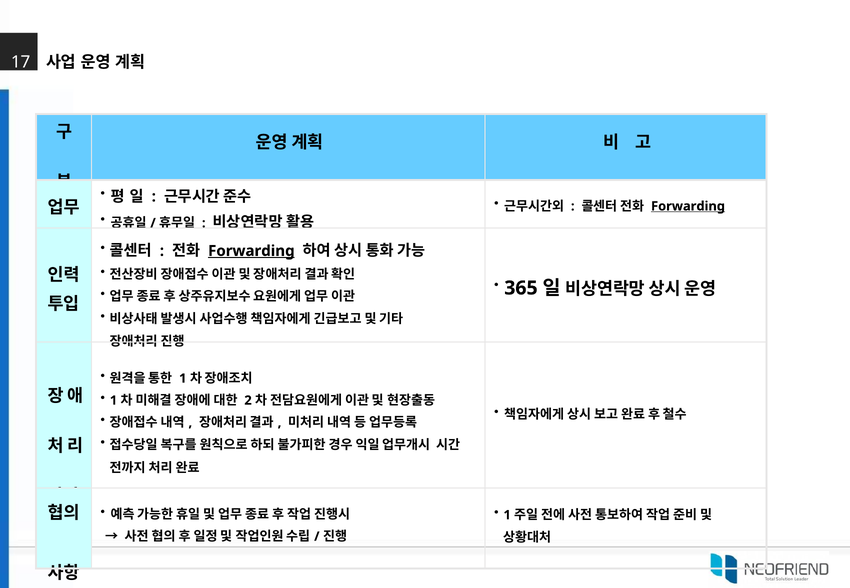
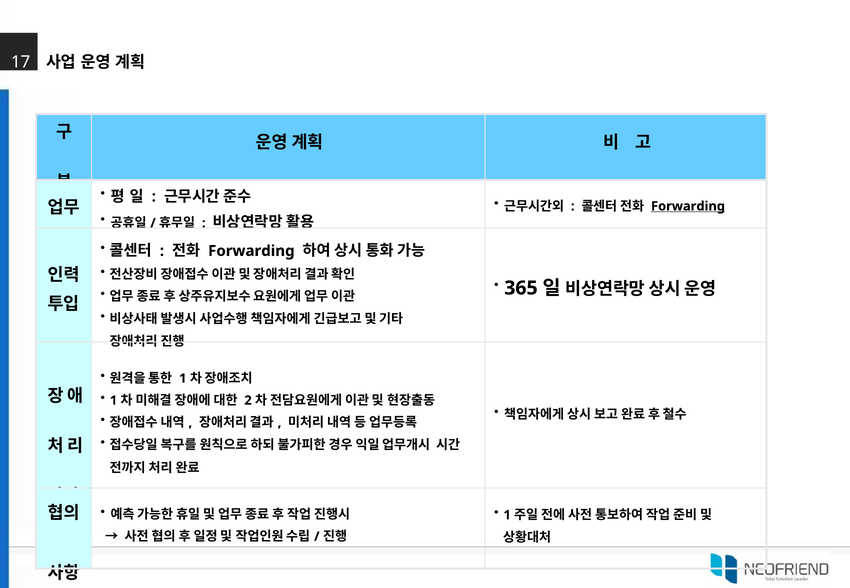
Forwarding at (251, 251) underline: present -> none
